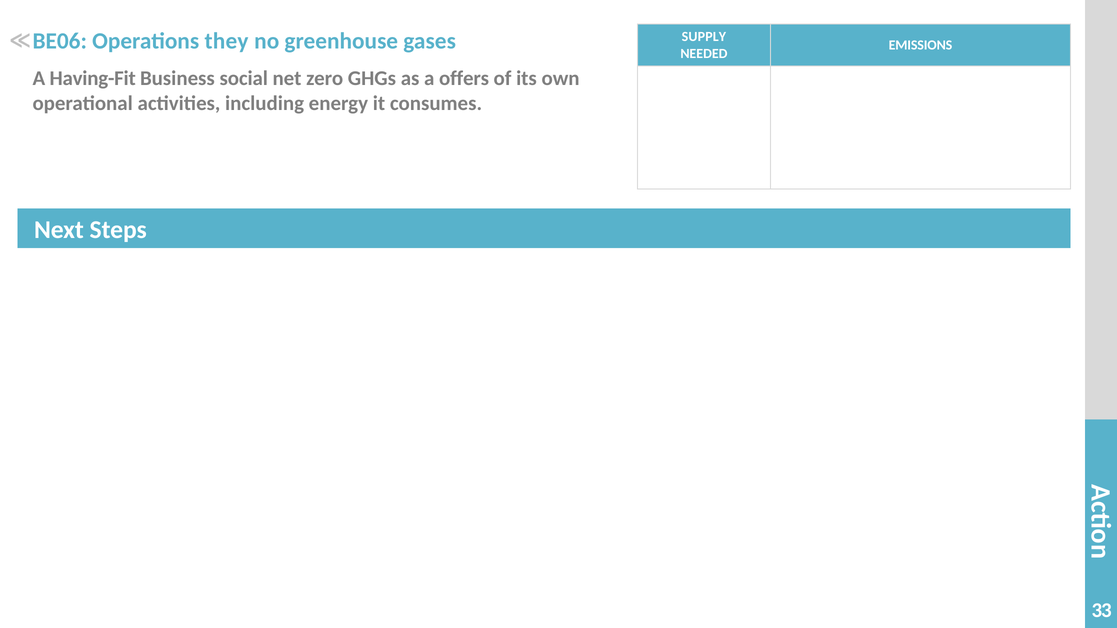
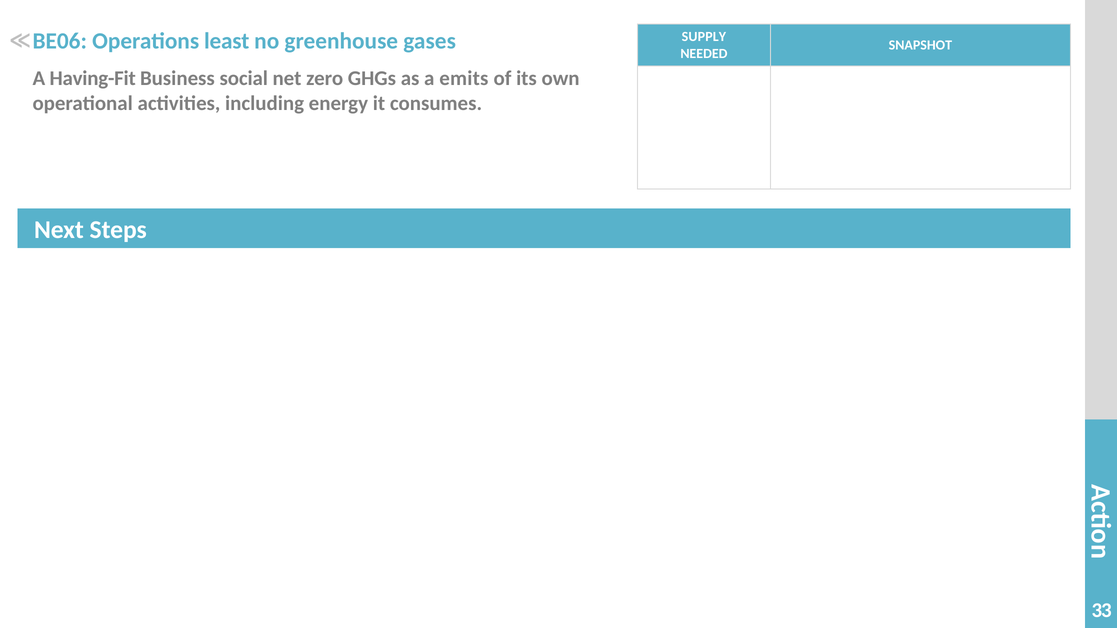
they: they -> least
EMISSIONS: EMISSIONS -> SNAPSHOT
offers: offers -> emits
